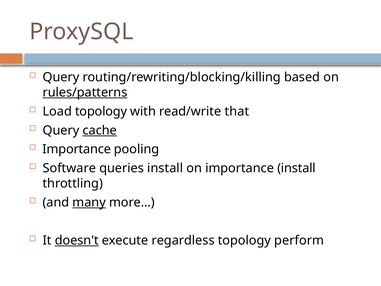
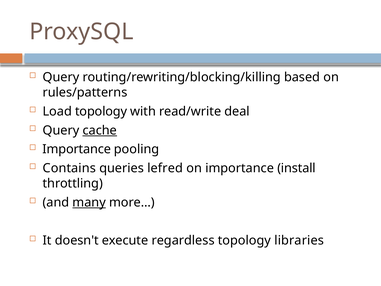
rules/patterns underline: present -> none
that: that -> deal
Software: Software -> Contains
queries install: install -> lefred
doesn't underline: present -> none
perform: perform -> libraries
